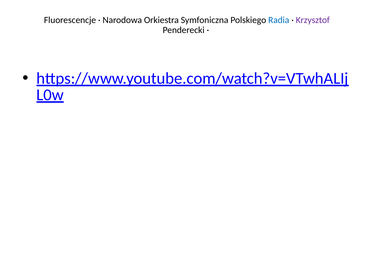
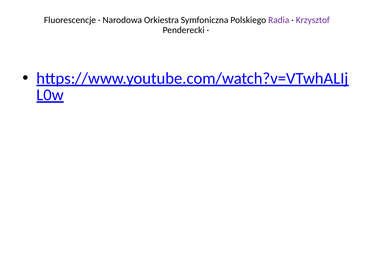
Radia colour: blue -> purple
